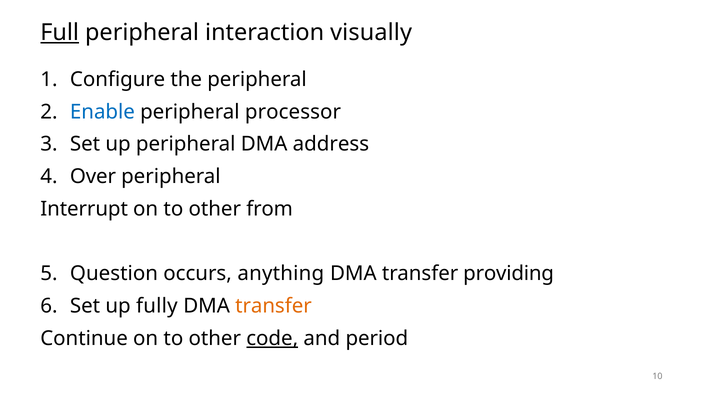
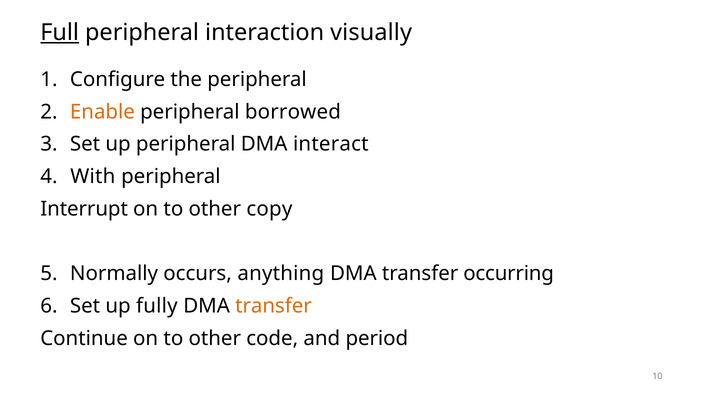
Enable colour: blue -> orange
processor: processor -> borrowed
address: address -> interact
Over: Over -> With
from: from -> copy
Question: Question -> Normally
providing: providing -> occurring
code underline: present -> none
